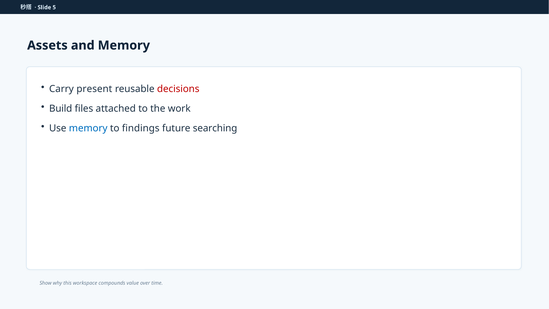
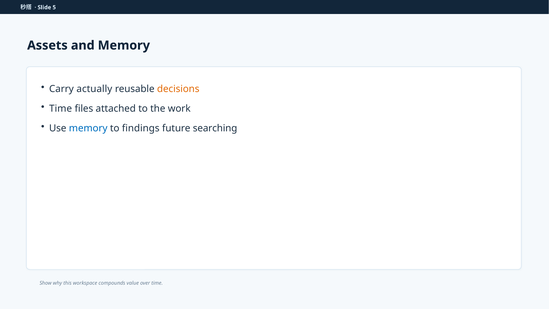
present: present -> actually
decisions colour: red -> orange
Build at (61, 109): Build -> Time
